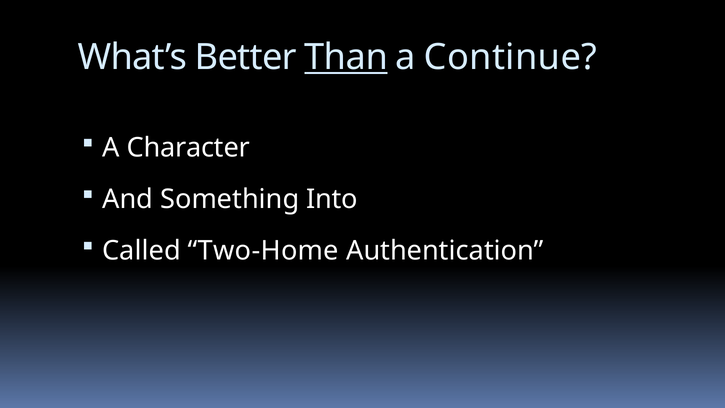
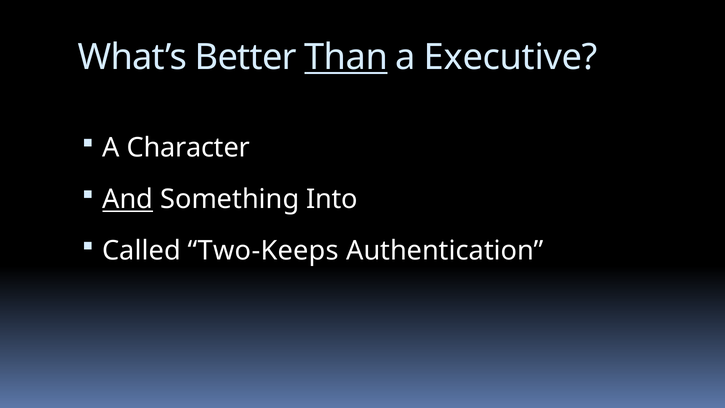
Continue: Continue -> Executive
And underline: none -> present
Two-Home: Two-Home -> Two-Keeps
